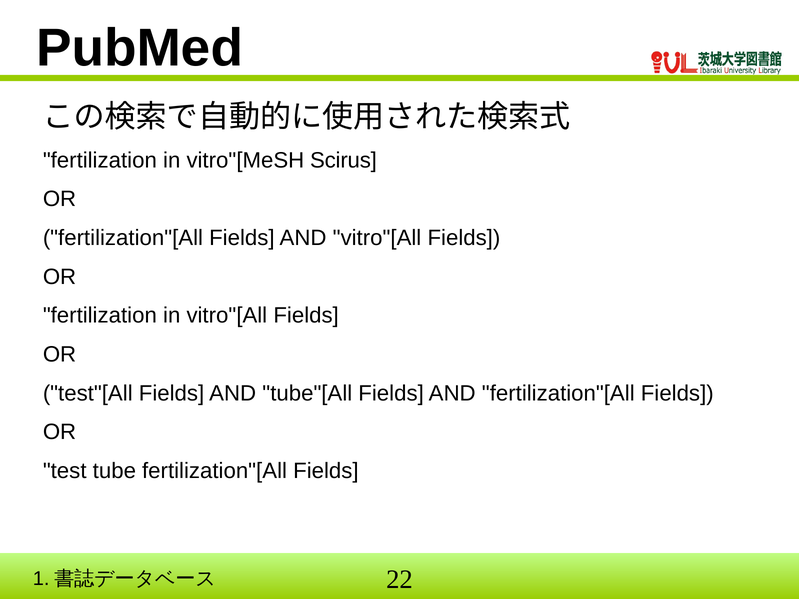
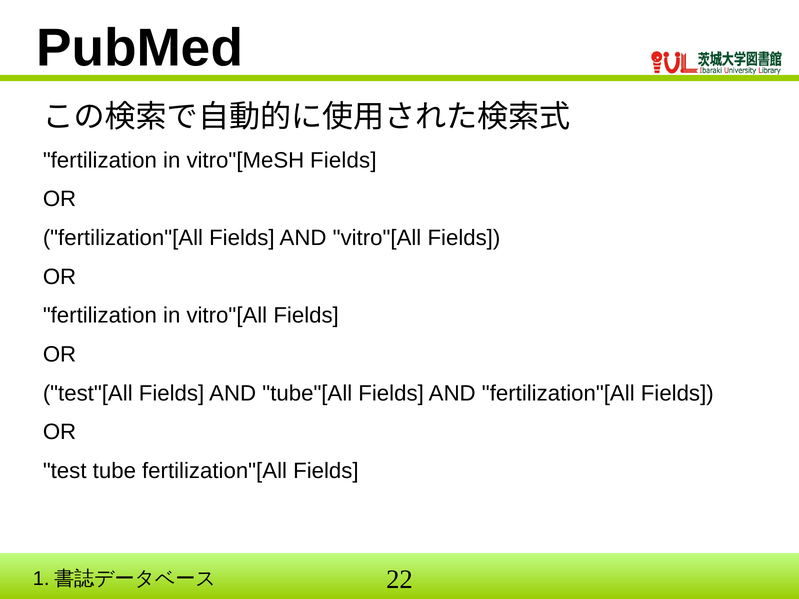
vitro"[MeSH Scirus: Scirus -> Fields
